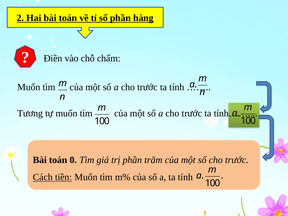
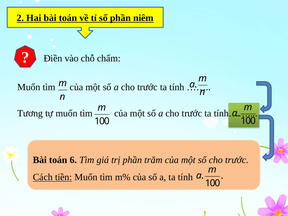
hàng: hàng -> niêm
0: 0 -> 6
